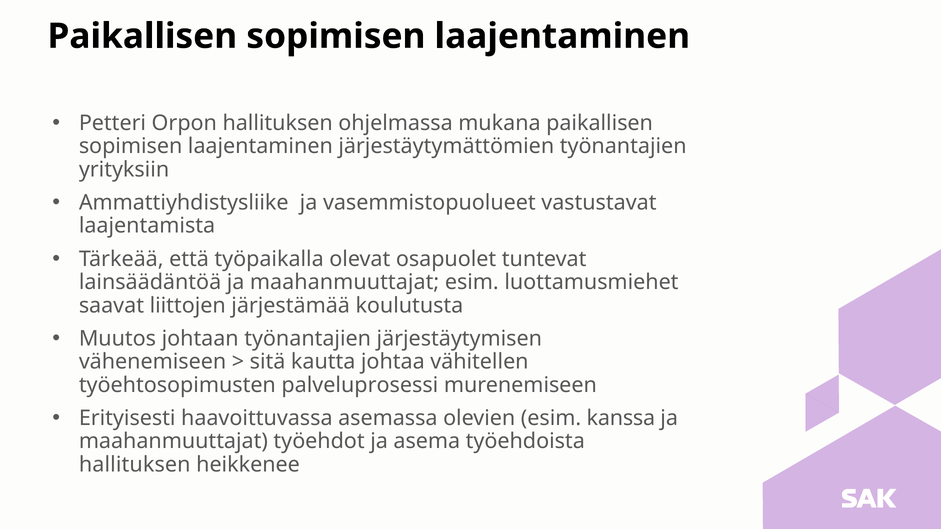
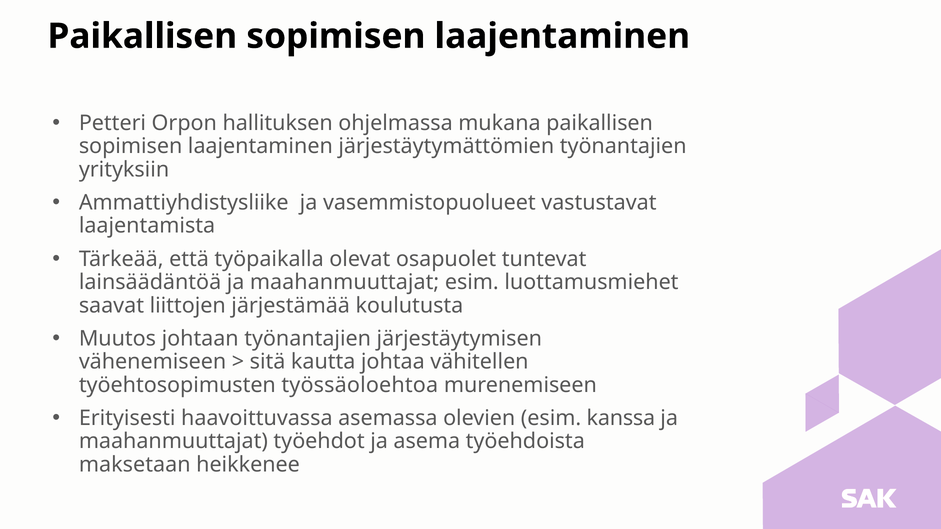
palveluprosessi: palveluprosessi -> työssäoloehtoa
hallituksen at (135, 465): hallituksen -> maksetaan
